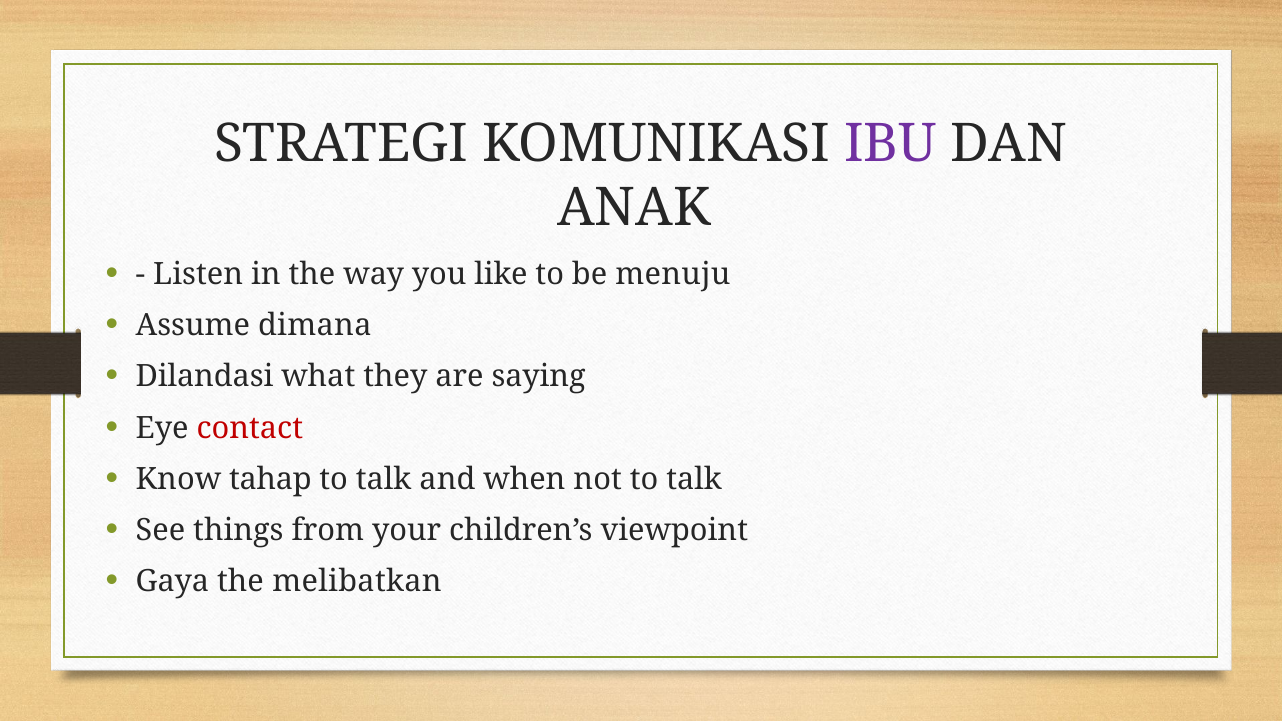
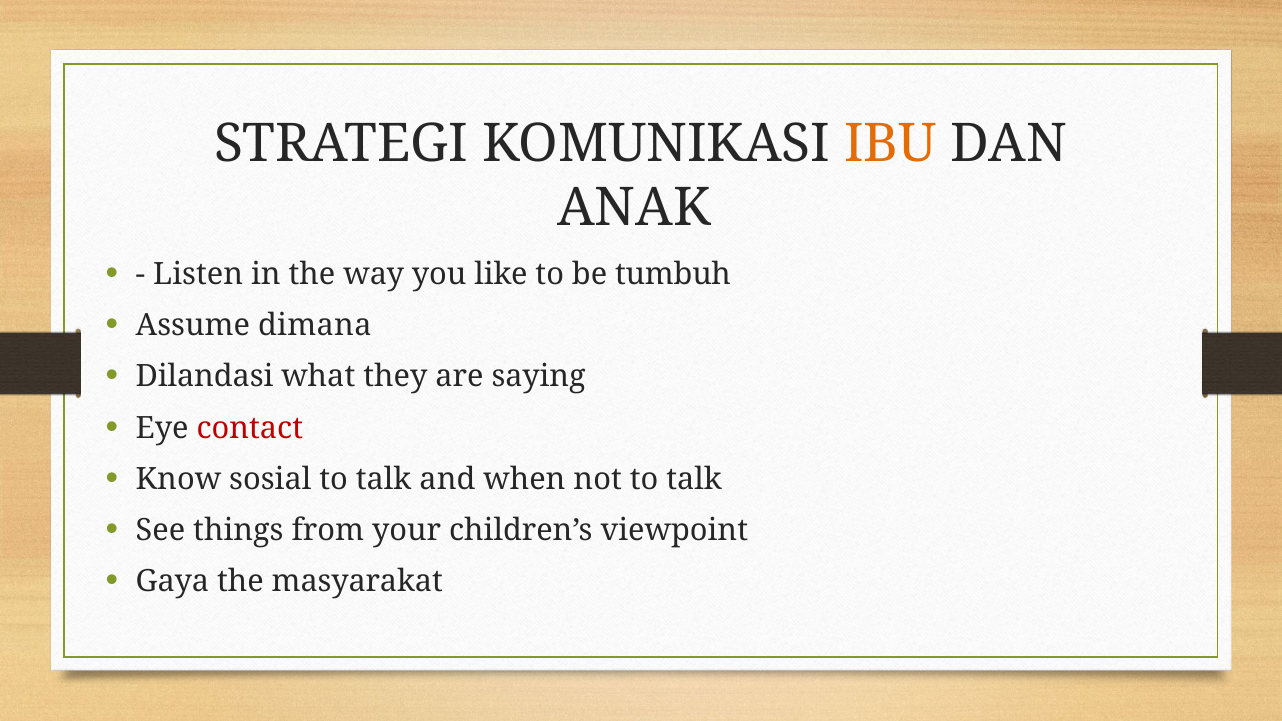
IBU colour: purple -> orange
menuju: menuju -> tumbuh
tahap: tahap -> sosial
melibatkan: melibatkan -> masyarakat
